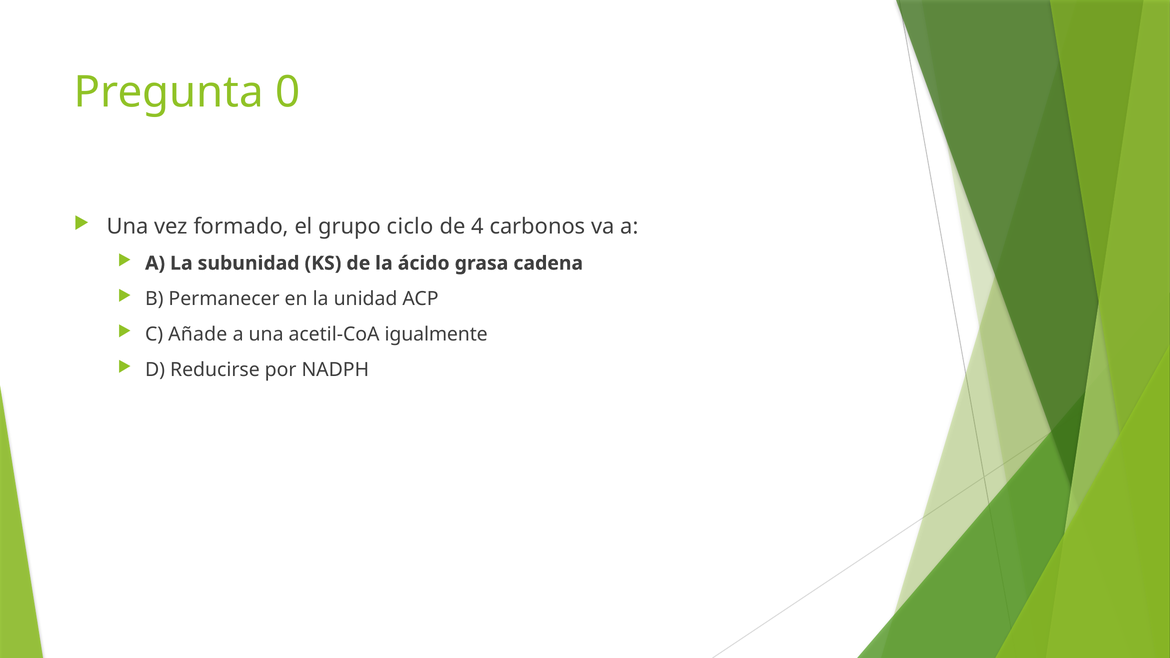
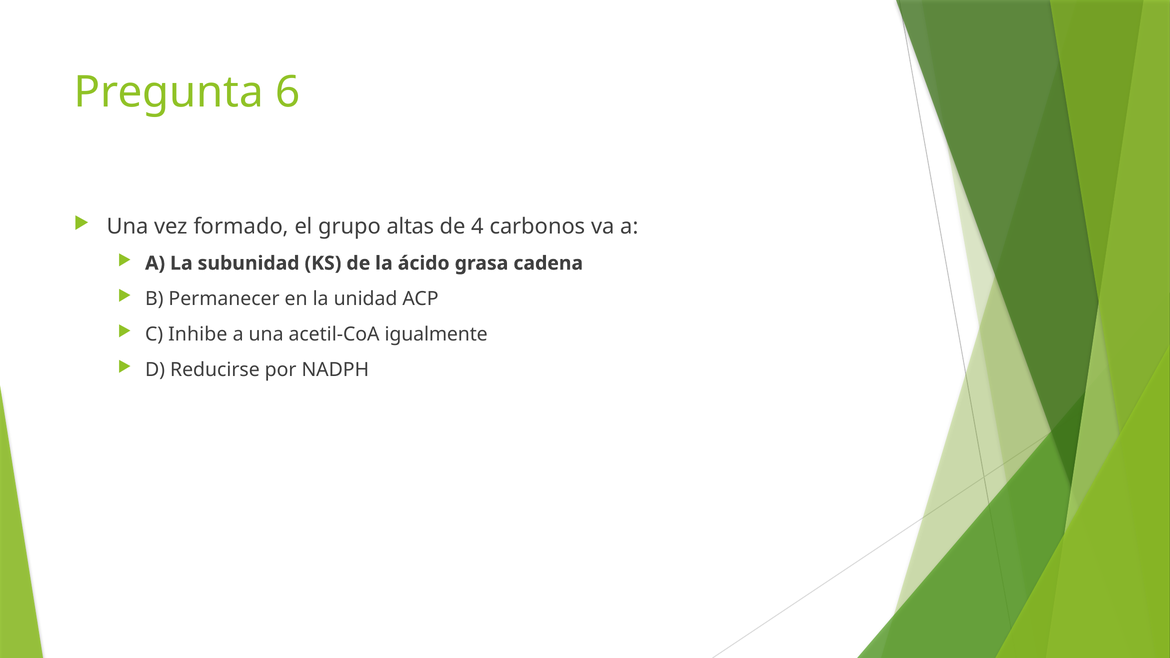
0: 0 -> 6
ciclo: ciclo -> altas
Añade: Añade -> Inhibe
